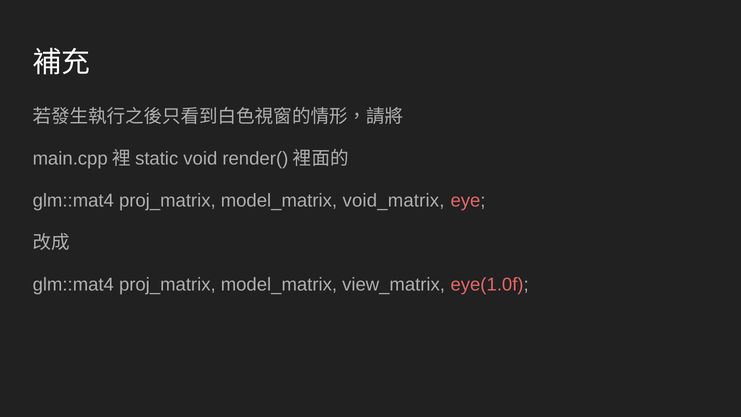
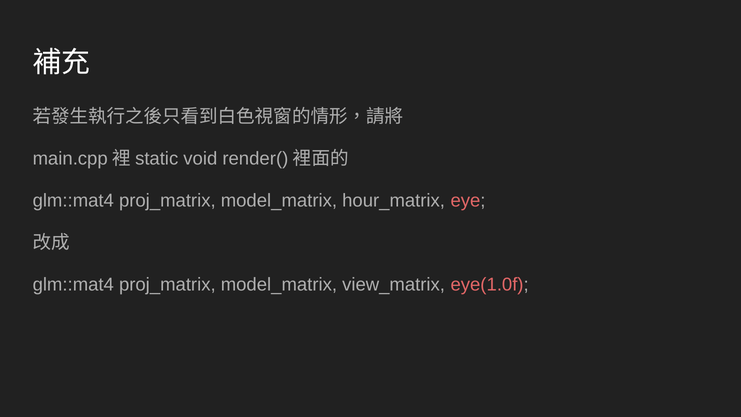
void_matrix: void_matrix -> hour_matrix
